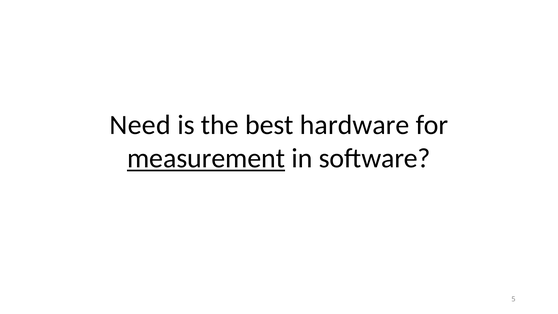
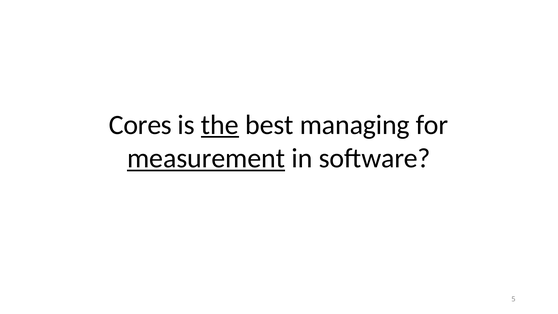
Need: Need -> Cores
the underline: none -> present
hardware: hardware -> managing
